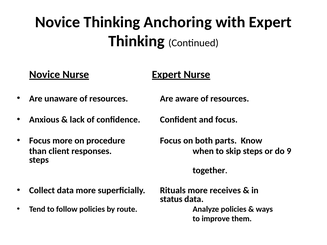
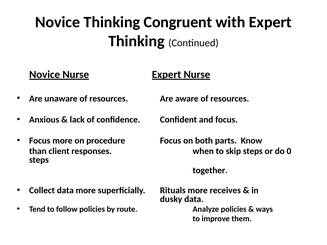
Anchoring: Anchoring -> Congruent
9: 9 -> 0
status: status -> dusky
